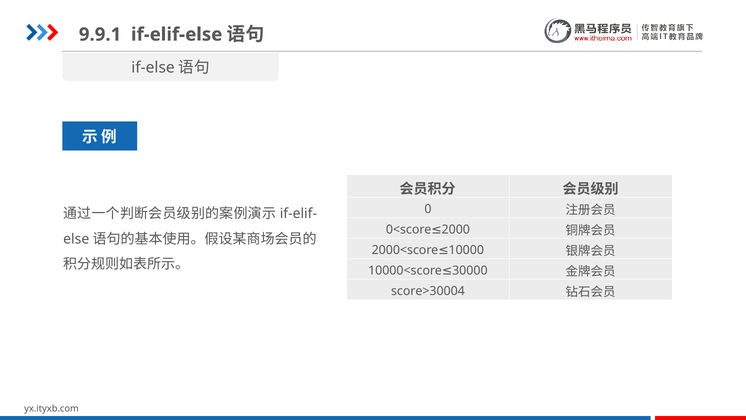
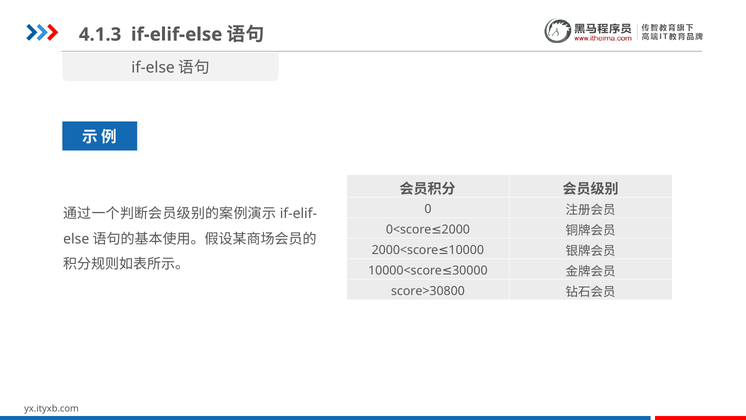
9.9.1: 9.9.1 -> 4.1.3
score>30004: score>30004 -> score>30800
